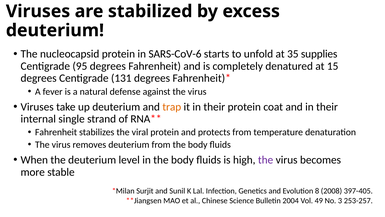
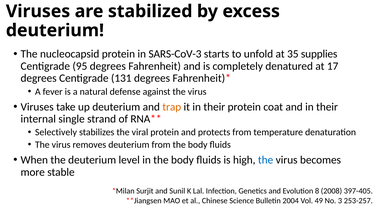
SARS-CoV-6: SARS-CoV-6 -> SARS-CoV-3
15: 15 -> 17
Fahrenheit at (56, 132): Fahrenheit -> Selectively
the at (266, 160) colour: purple -> blue
